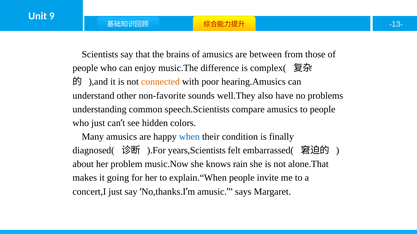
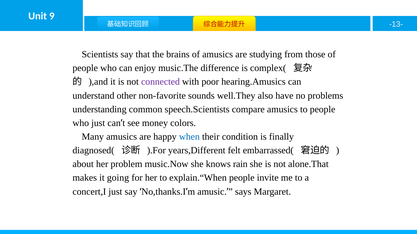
between: between -> studying
connected colour: orange -> purple
hidden: hidden -> money
years,Scientists: years,Scientists -> years,Different
